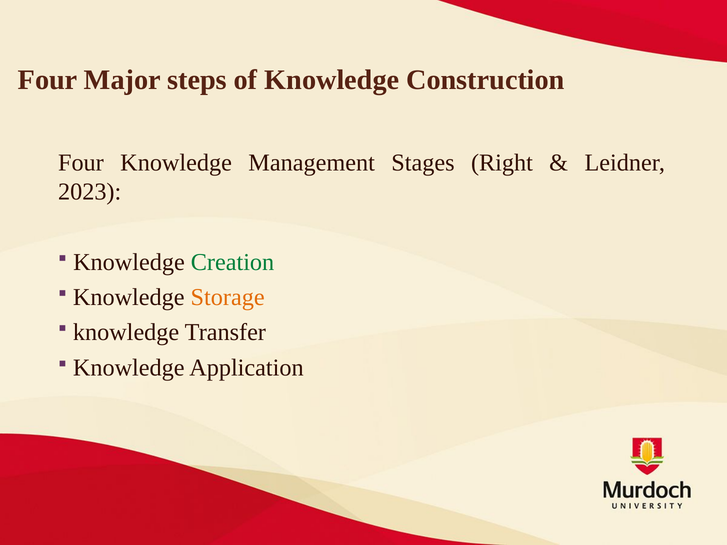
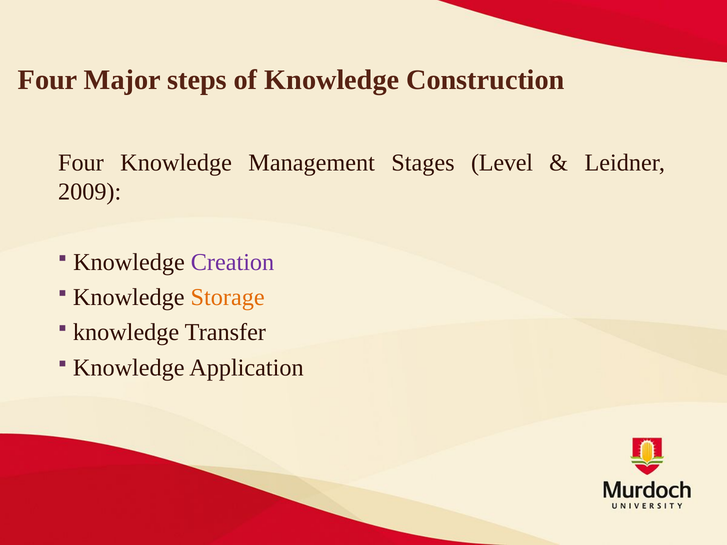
Right: Right -> Level
2023: 2023 -> 2009
Creation colour: green -> purple
